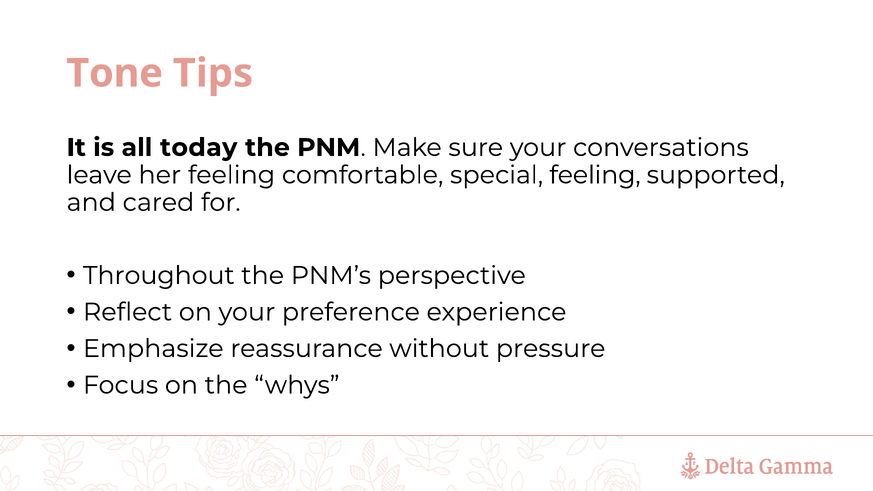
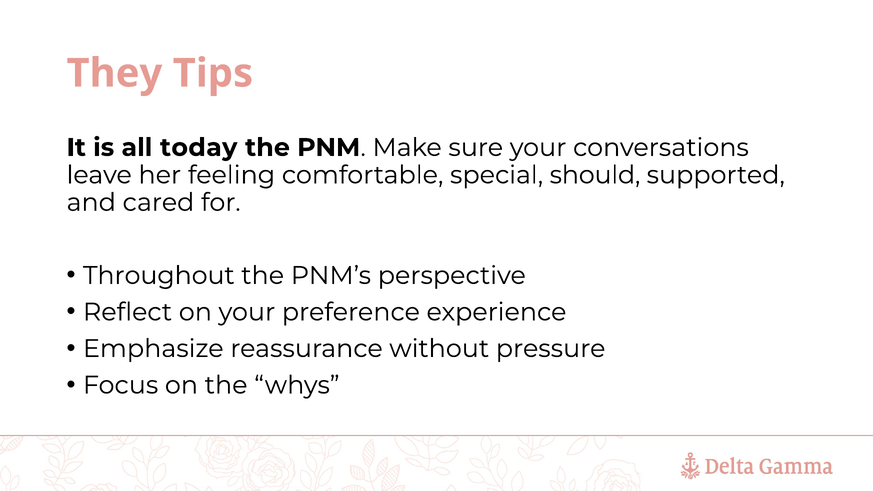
Tone: Tone -> They
special feeling: feeling -> should
